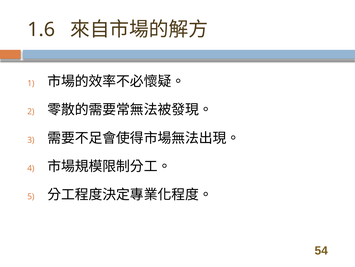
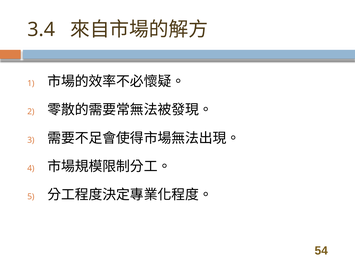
1.6: 1.6 -> 3.4
